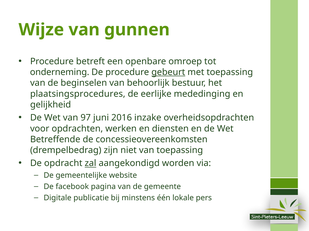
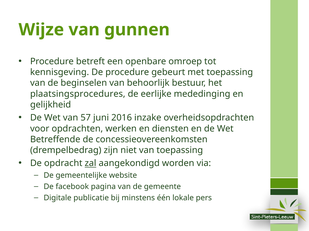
onderneming: onderneming -> kennisgeving
gebeurt underline: present -> none
97: 97 -> 57
